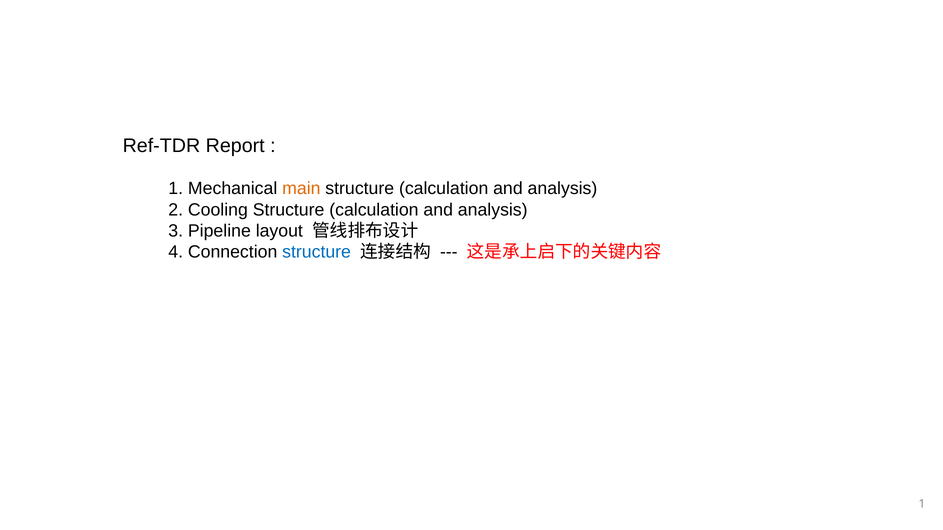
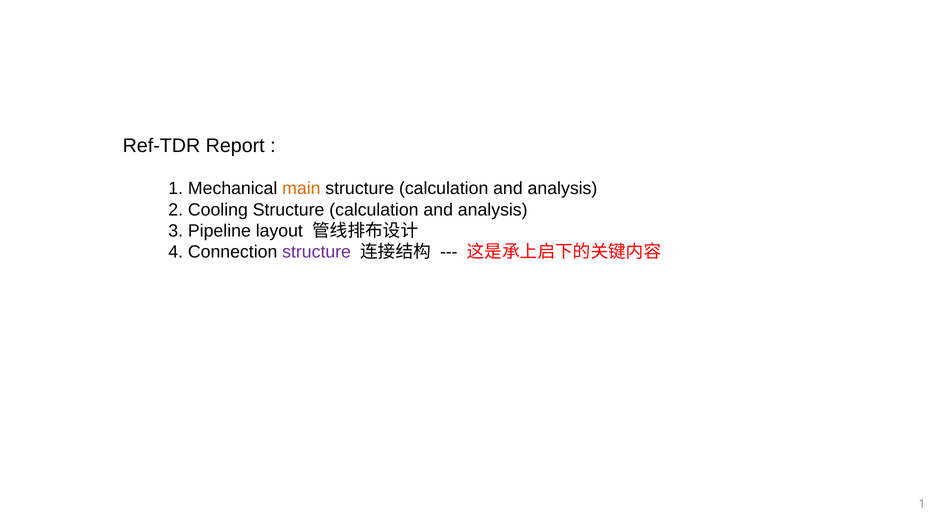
structure at (317, 252) colour: blue -> purple
